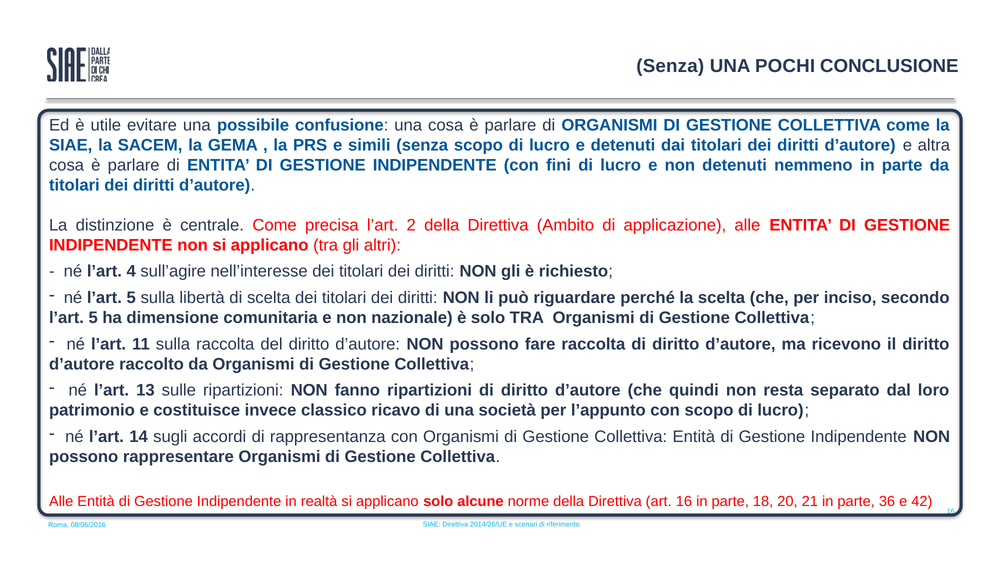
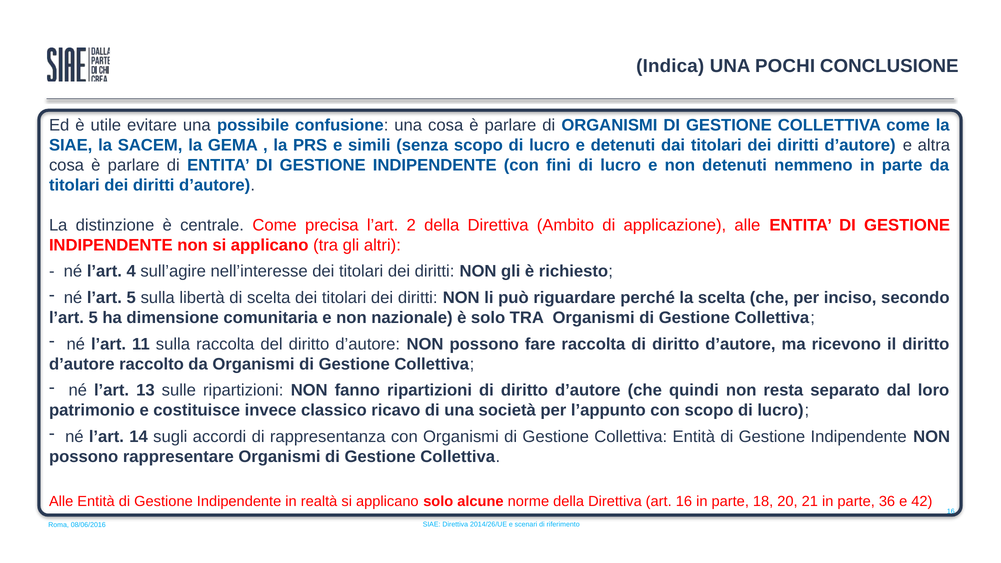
Senza at (670, 66): Senza -> Indica
